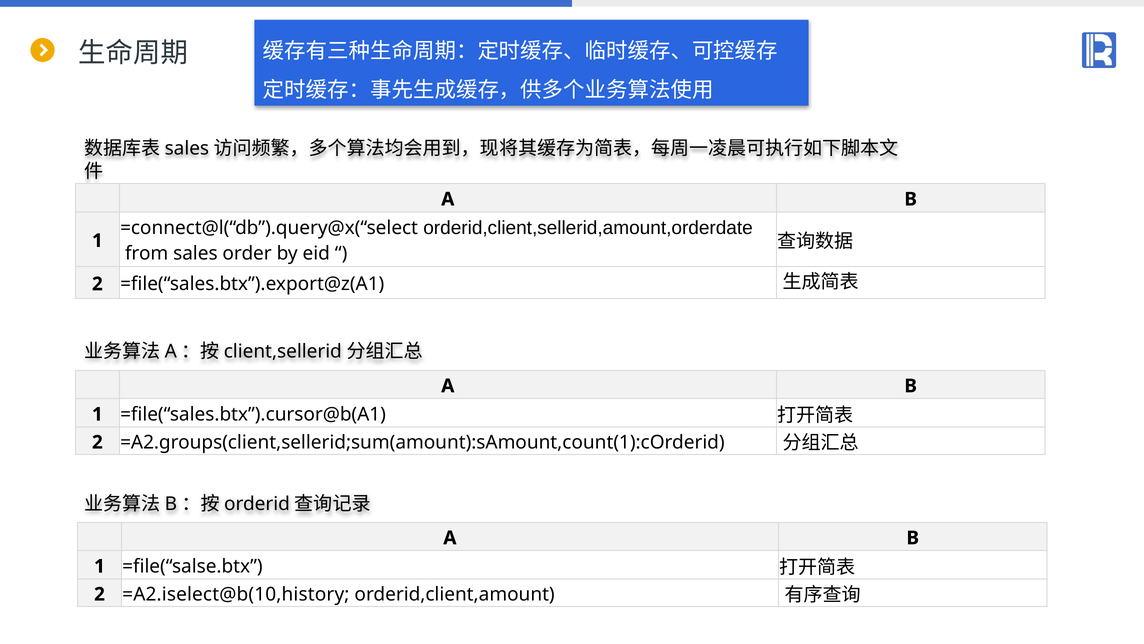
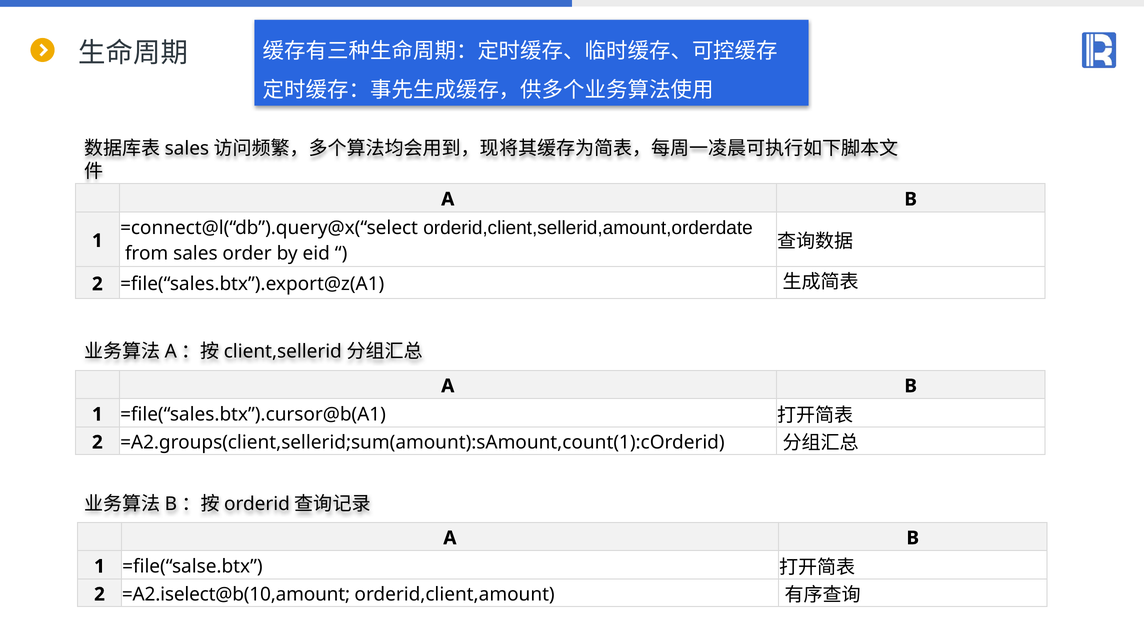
=A2.iselect@b(10,history: =A2.iselect@b(10,history -> =A2.iselect@b(10,amount
